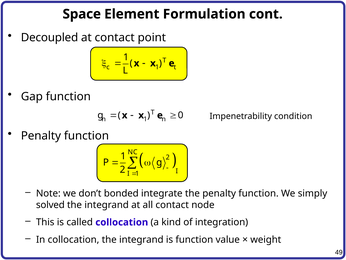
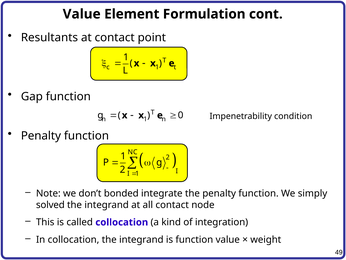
Space at (82, 14): Space -> Value
Decoupled: Decoupled -> Resultants
